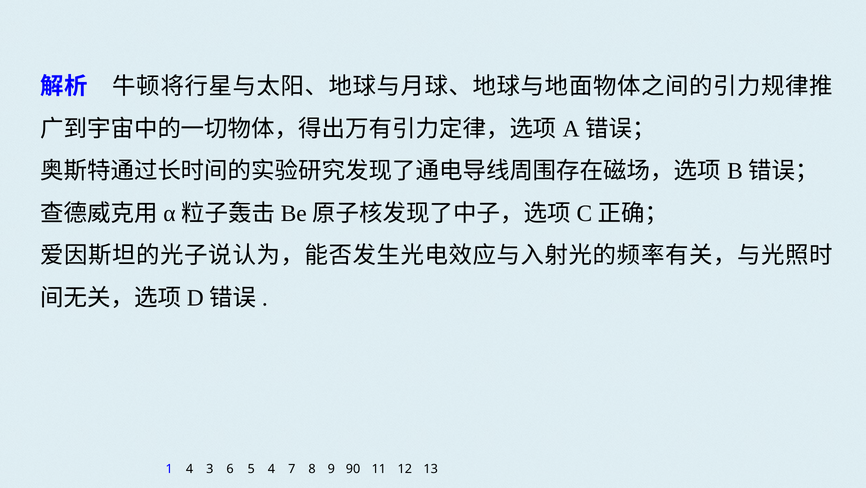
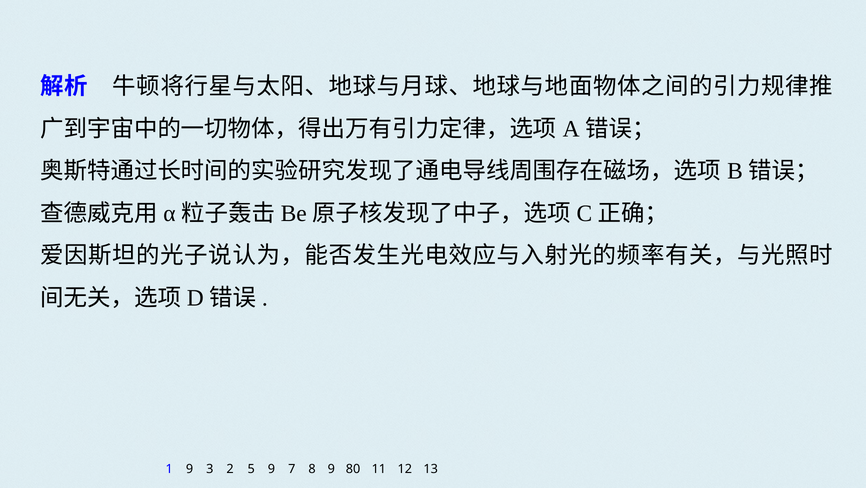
1 4: 4 -> 9
6: 6 -> 2
5 4: 4 -> 9
90: 90 -> 80
